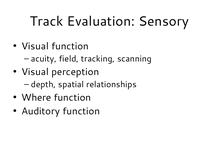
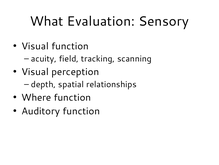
Track: Track -> What
